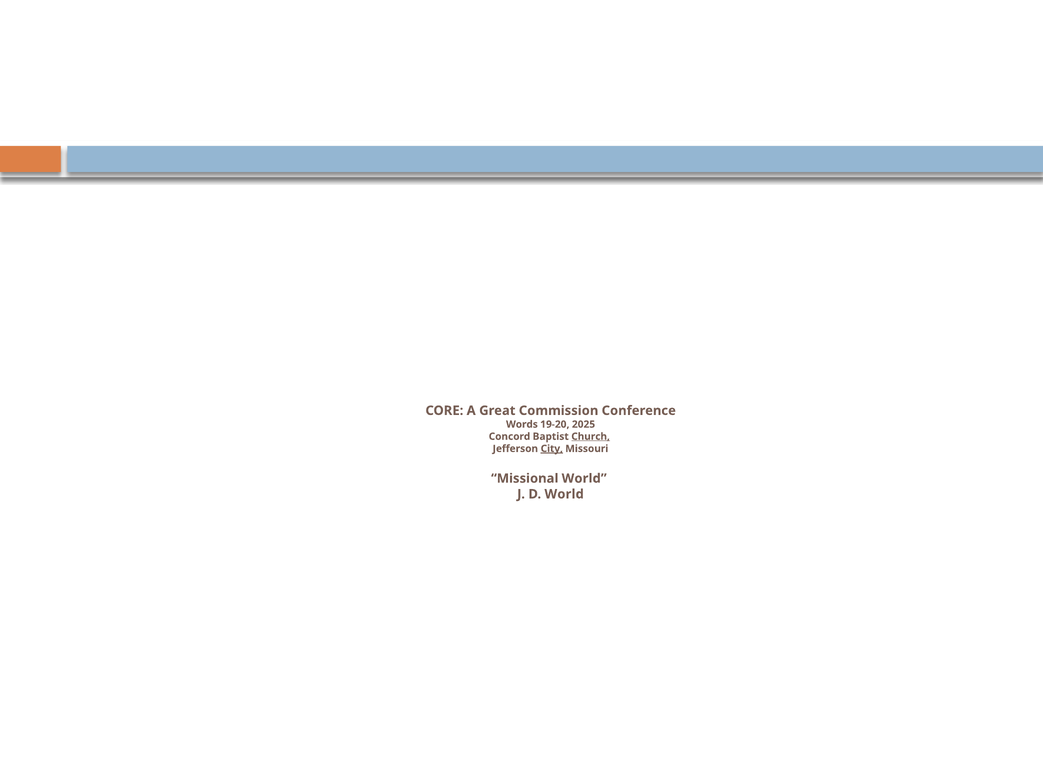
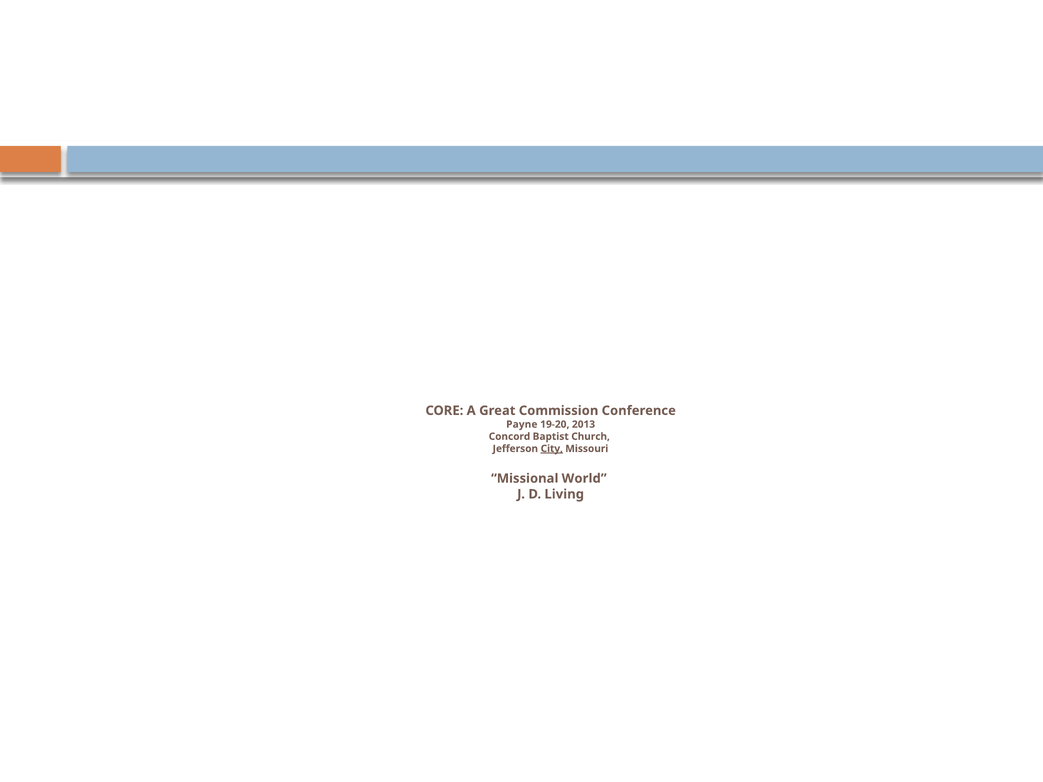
Words: Words -> Payne
2025: 2025 -> 2013
Church underline: present -> none
D World: World -> Living
